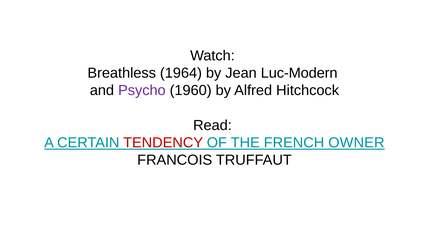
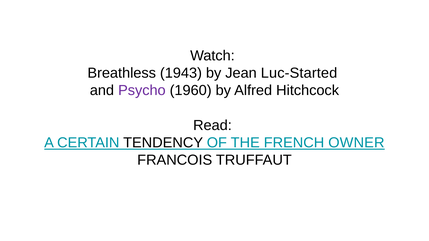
1964: 1964 -> 1943
Luc-Modern: Luc-Modern -> Luc-Started
TENDENCY colour: red -> black
